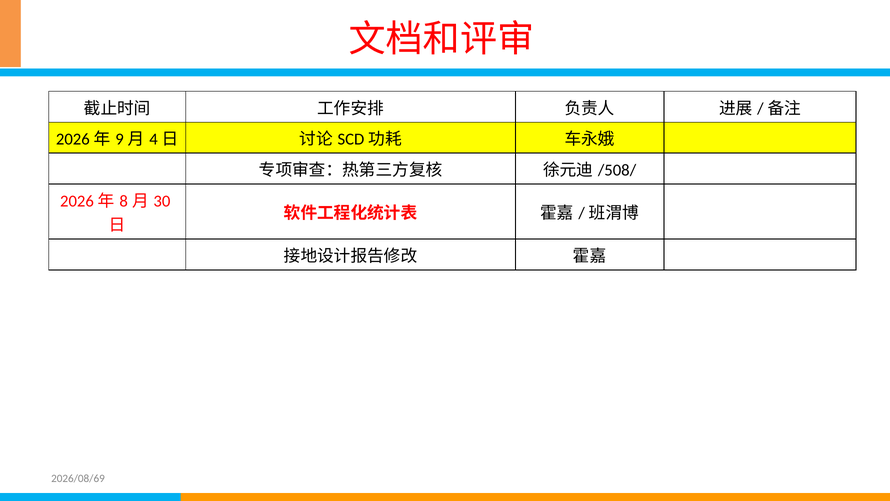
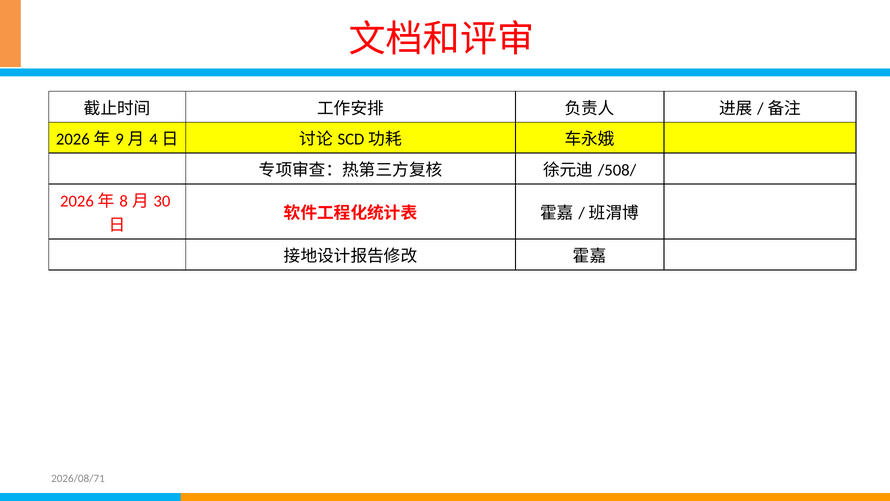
2026/08/69: 2026/08/69 -> 2026/08/71
